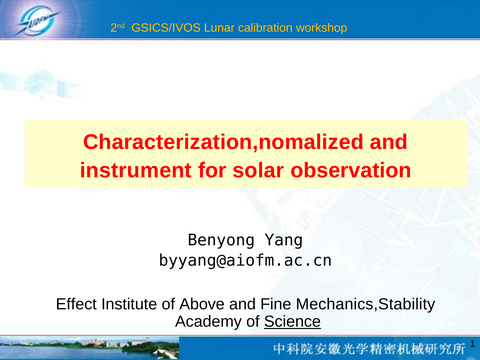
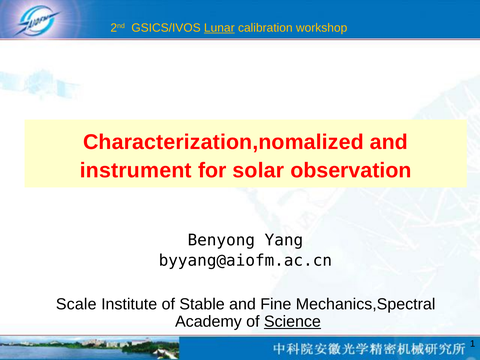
Lunar underline: none -> present
Effect: Effect -> Scale
Above: Above -> Stable
Mechanics,Stability: Mechanics,Stability -> Mechanics,Spectral
